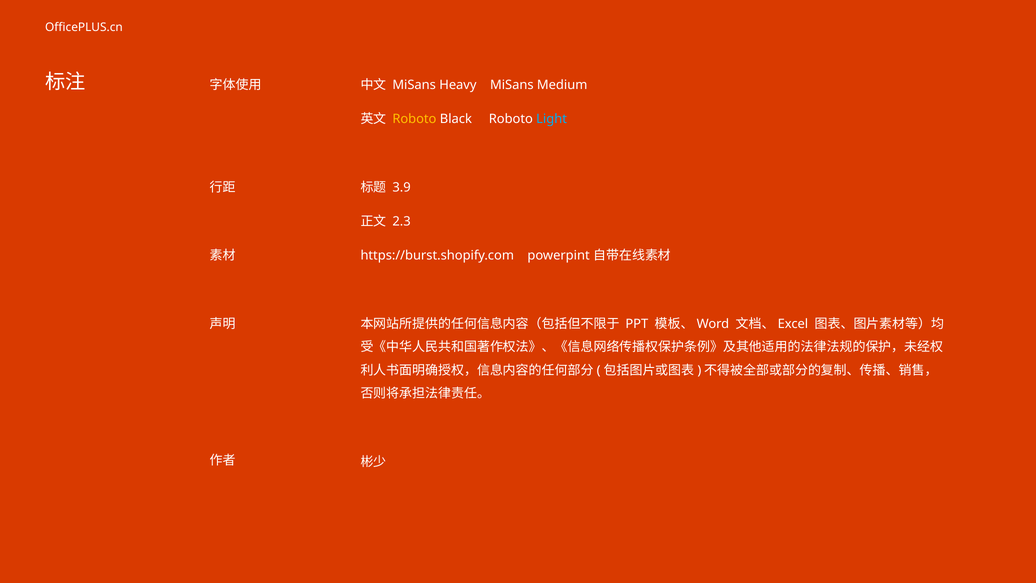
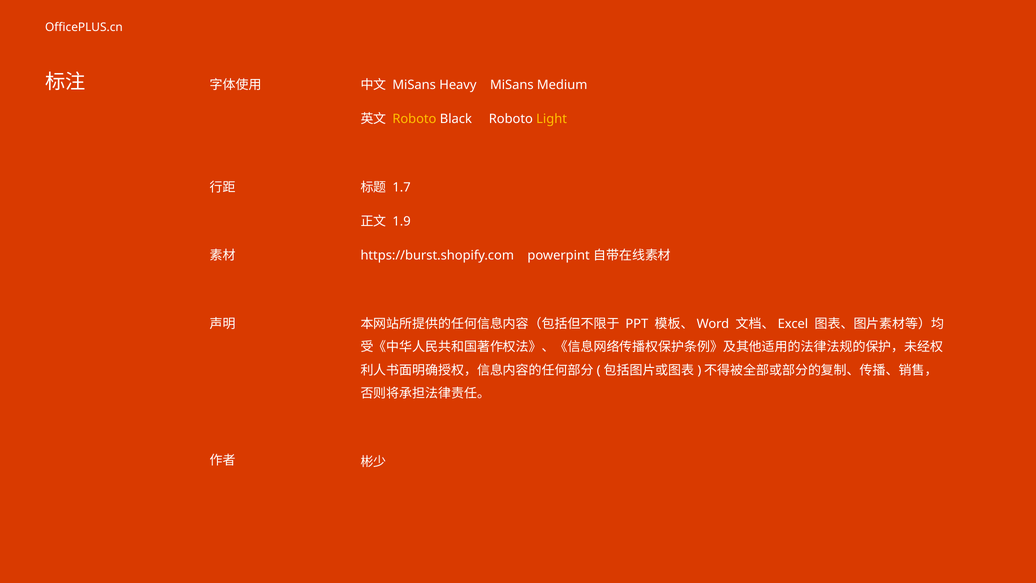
Light colour: light blue -> yellow
3.9: 3.9 -> 1.7
2.3: 2.3 -> 1.9
